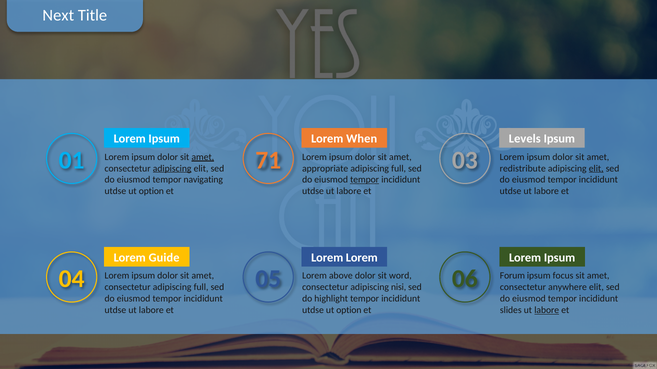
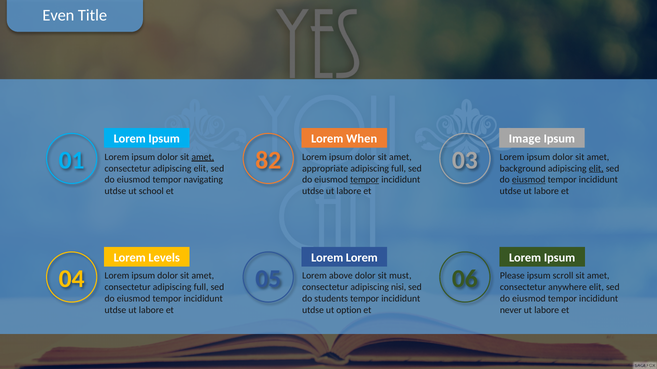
Next: Next -> Even
Levels: Levels -> Image
71: 71 -> 82
adipiscing at (172, 169) underline: present -> none
redistribute: redistribute -> background
eiusmod at (529, 180) underline: none -> present
option at (151, 192): option -> school
Guide: Guide -> Levels
word: word -> must
Forum: Forum -> Please
focus: focus -> scroll
highlight: highlight -> students
slides: slides -> never
labore at (547, 311) underline: present -> none
